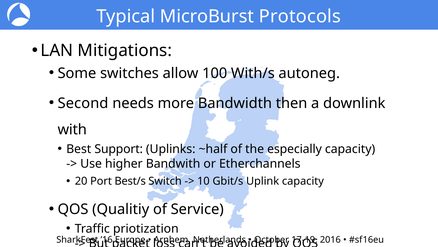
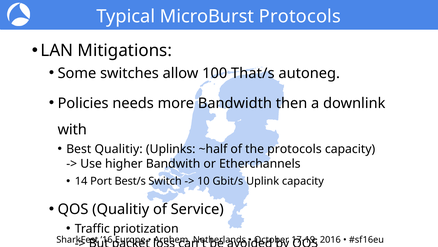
With/s: With/s -> That/s
Second: Second -> Policies
Best Support: Support -> Qualitiy
the especially: especially -> protocols
20: 20 -> 14
